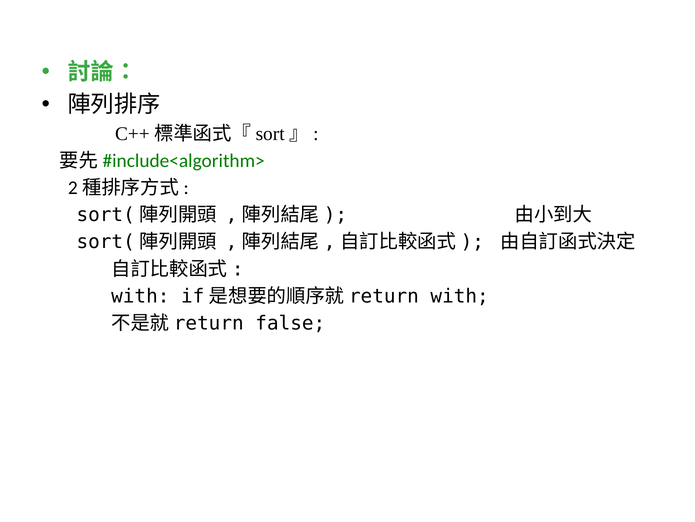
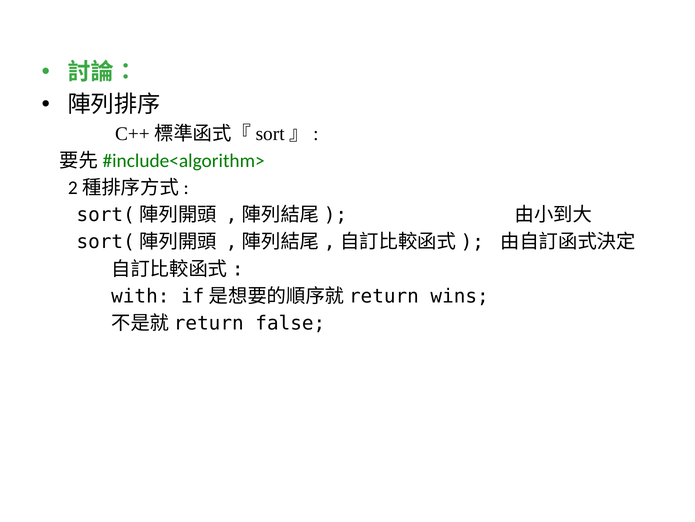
with at (460, 296): with -> wins
